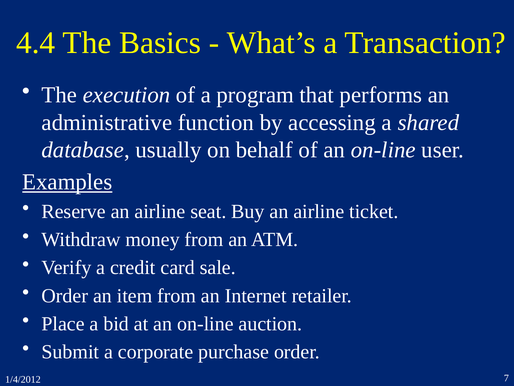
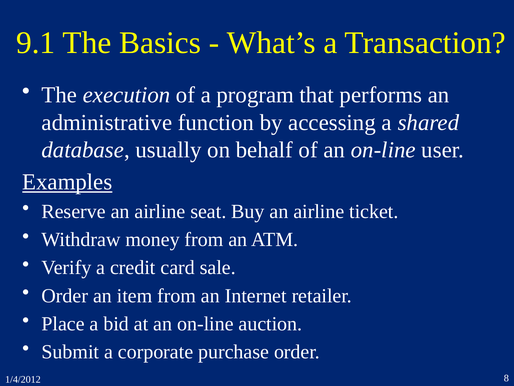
4.4: 4.4 -> 9.1
7: 7 -> 8
